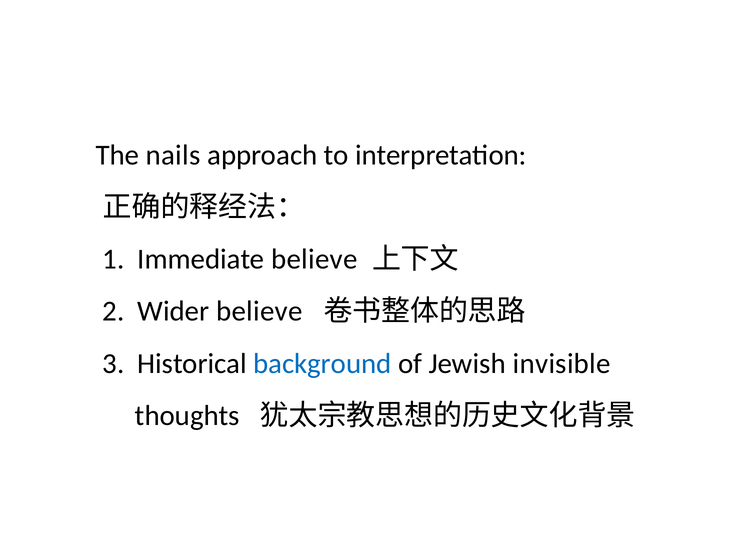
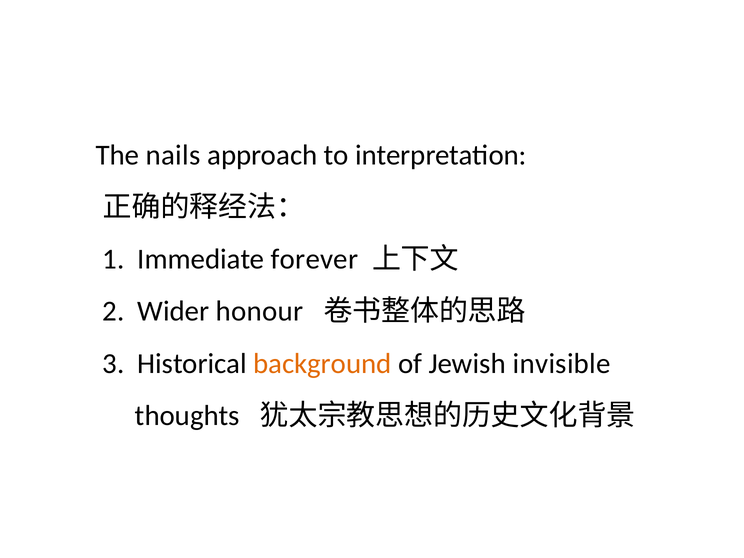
Immediate believe: believe -> forever
Wider believe: believe -> honour
background colour: blue -> orange
